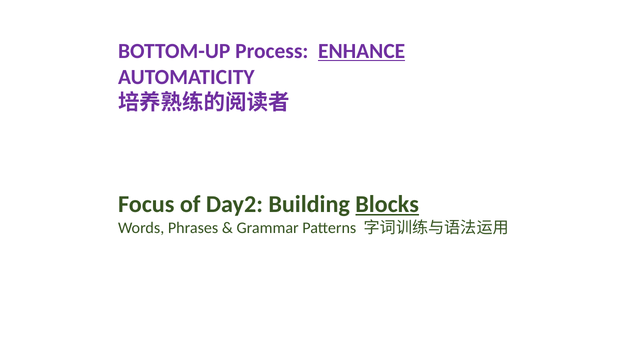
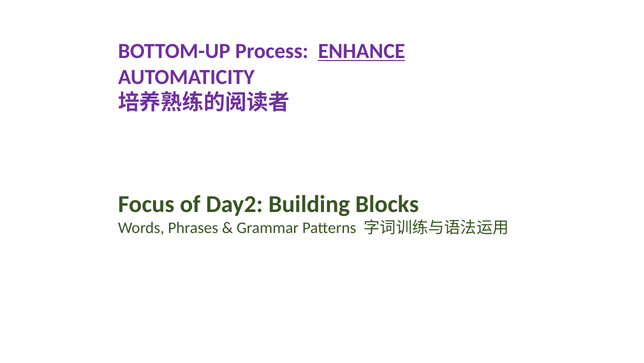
Blocks underline: present -> none
